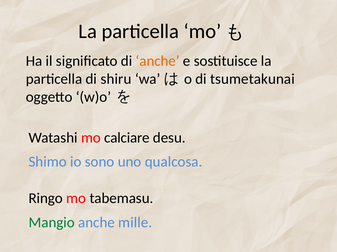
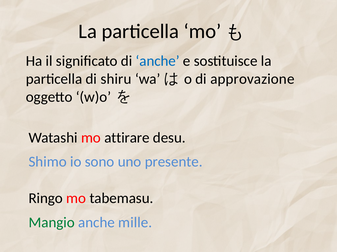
anche at (158, 61) colour: orange -> blue
tsumetakunai: tsumetakunai -> approvazione
calciare: calciare -> attirare
qualcosa: qualcosa -> presente
